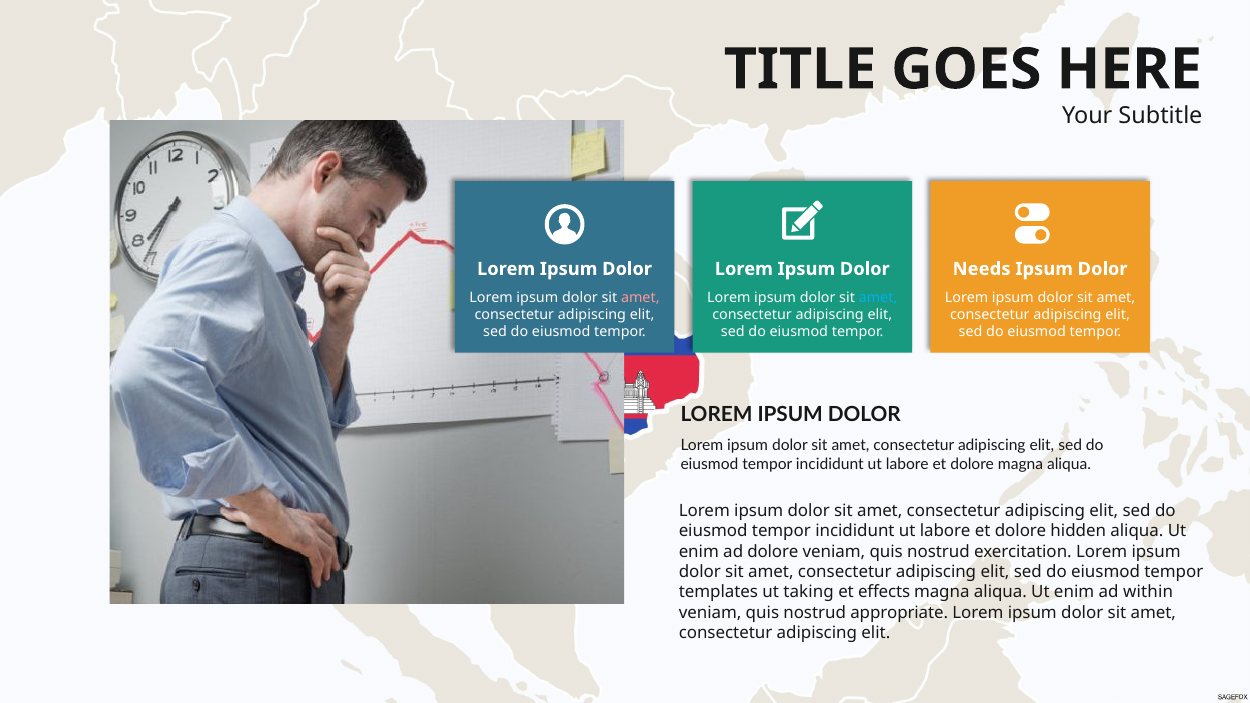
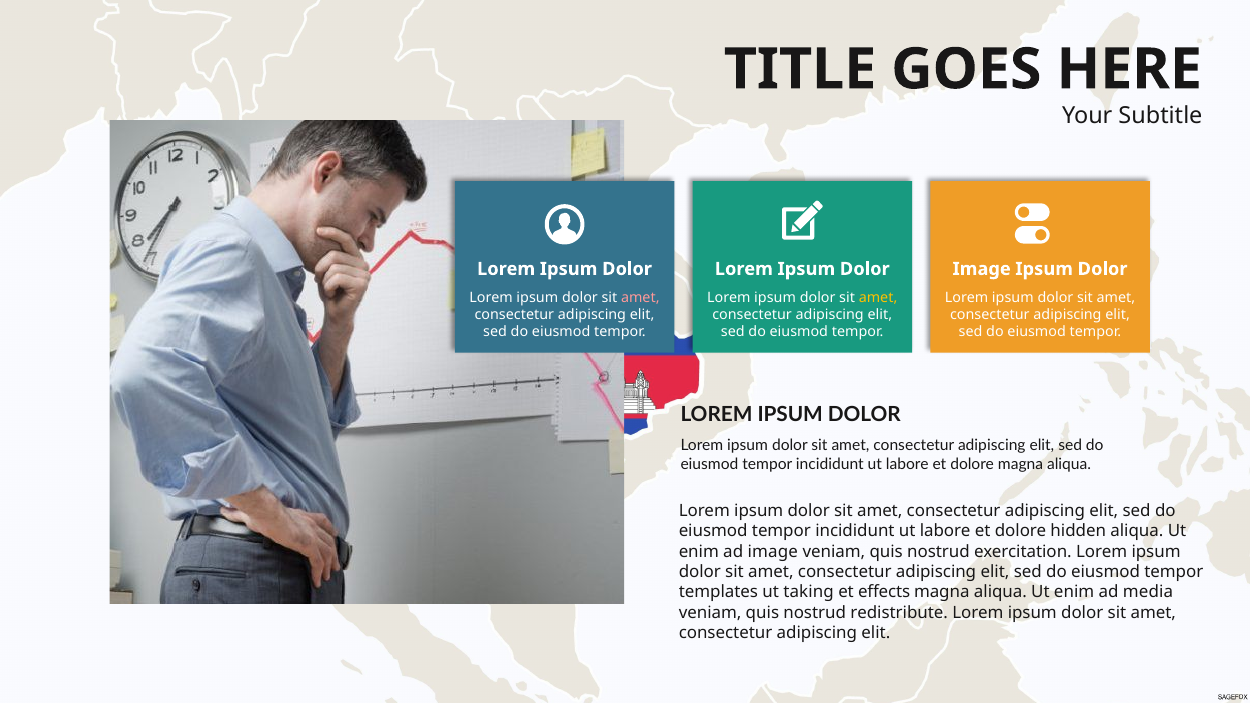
Needs at (982, 269): Needs -> Image
amet at (878, 298) colour: light blue -> yellow
ad dolore: dolore -> image
within: within -> media
appropriate: appropriate -> redistribute
